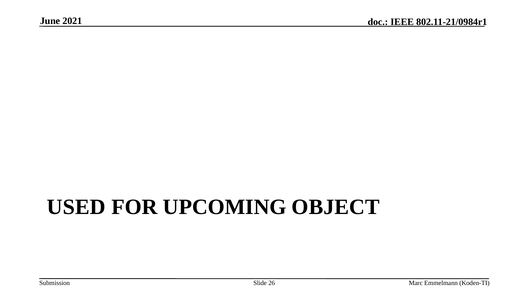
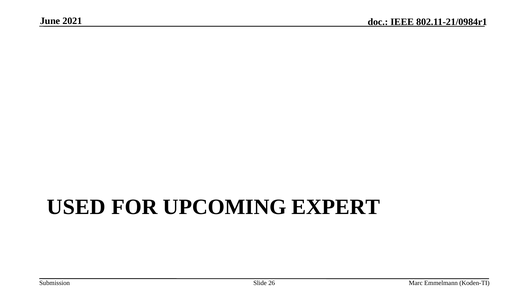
OBJECT: OBJECT -> EXPERT
